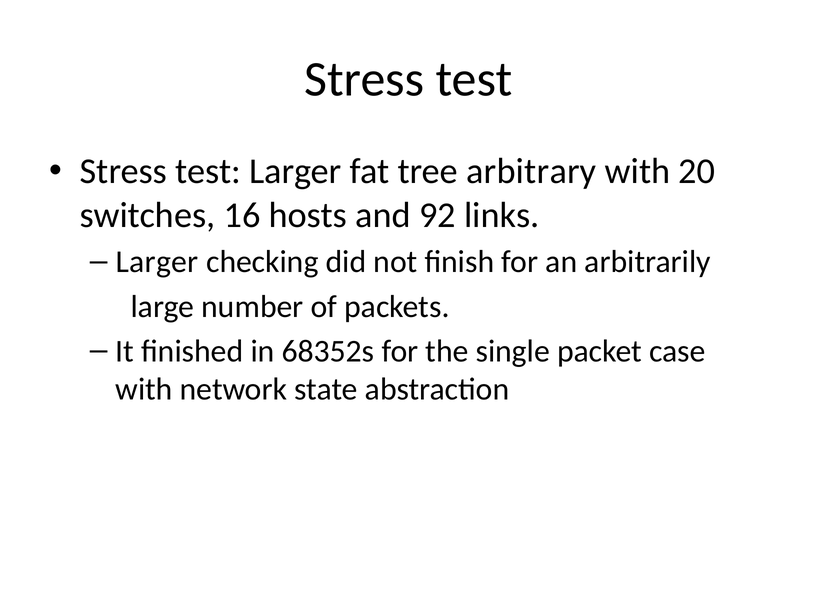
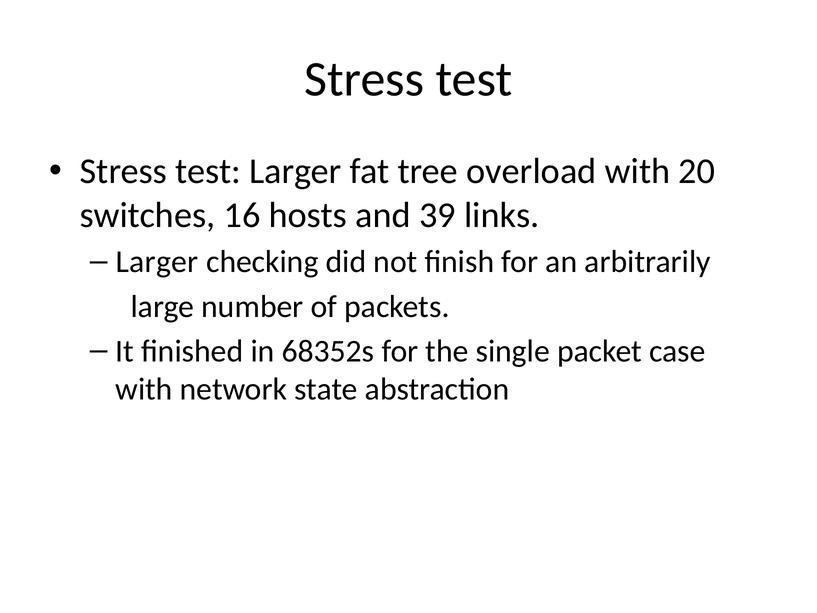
arbitrary: arbitrary -> overload
92: 92 -> 39
